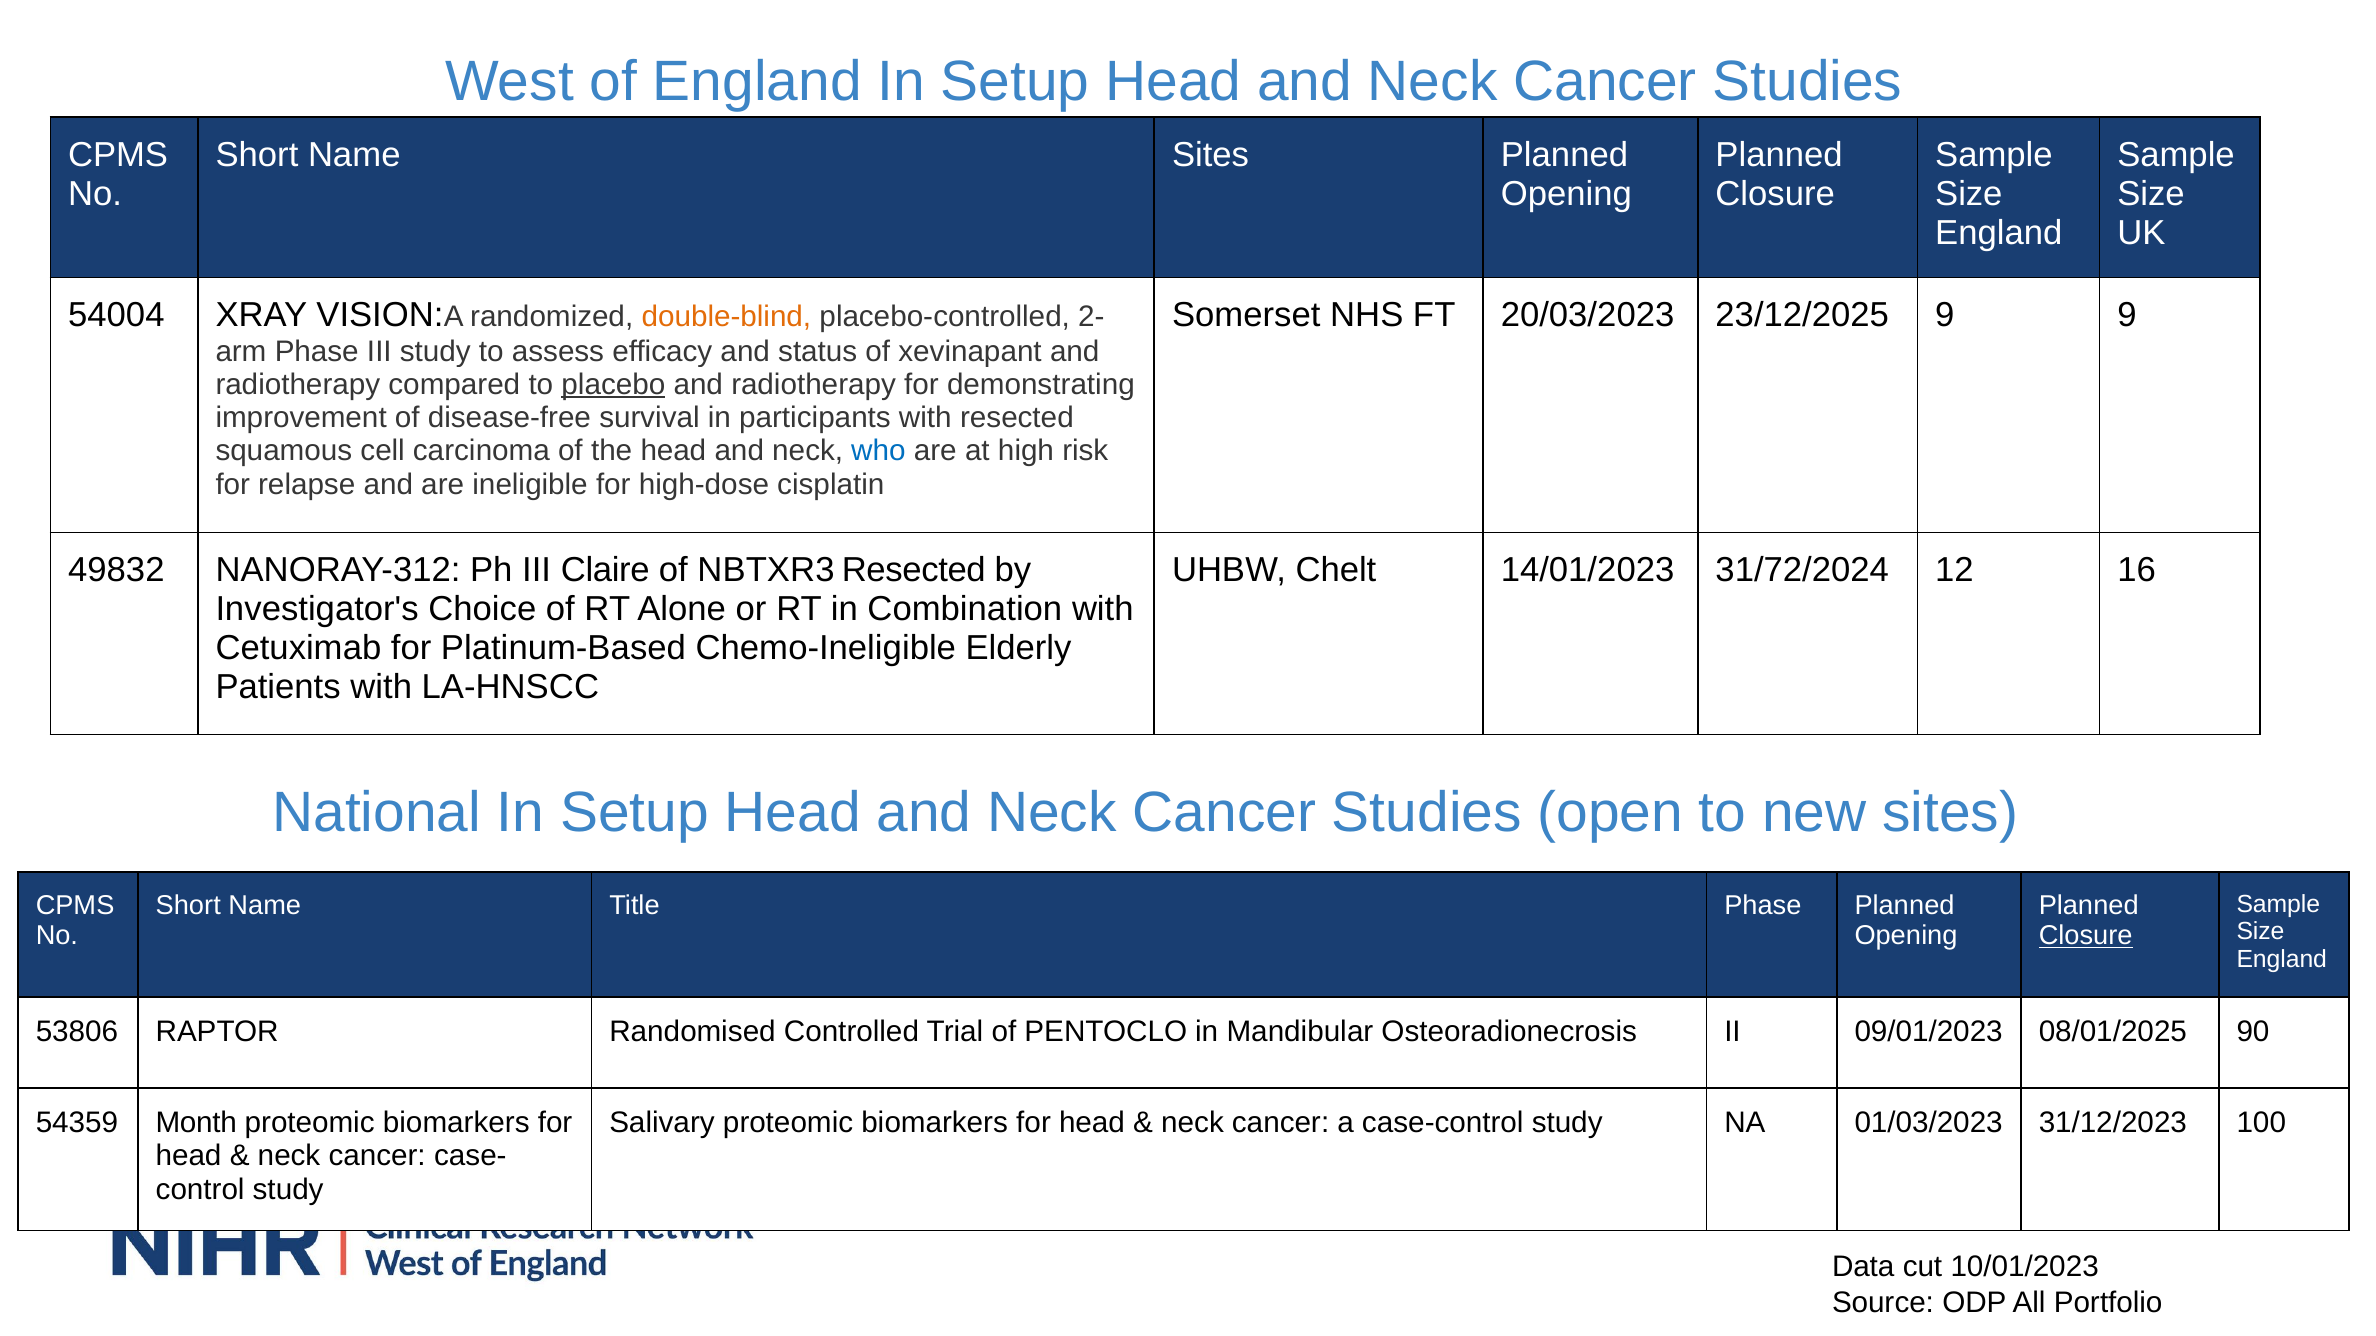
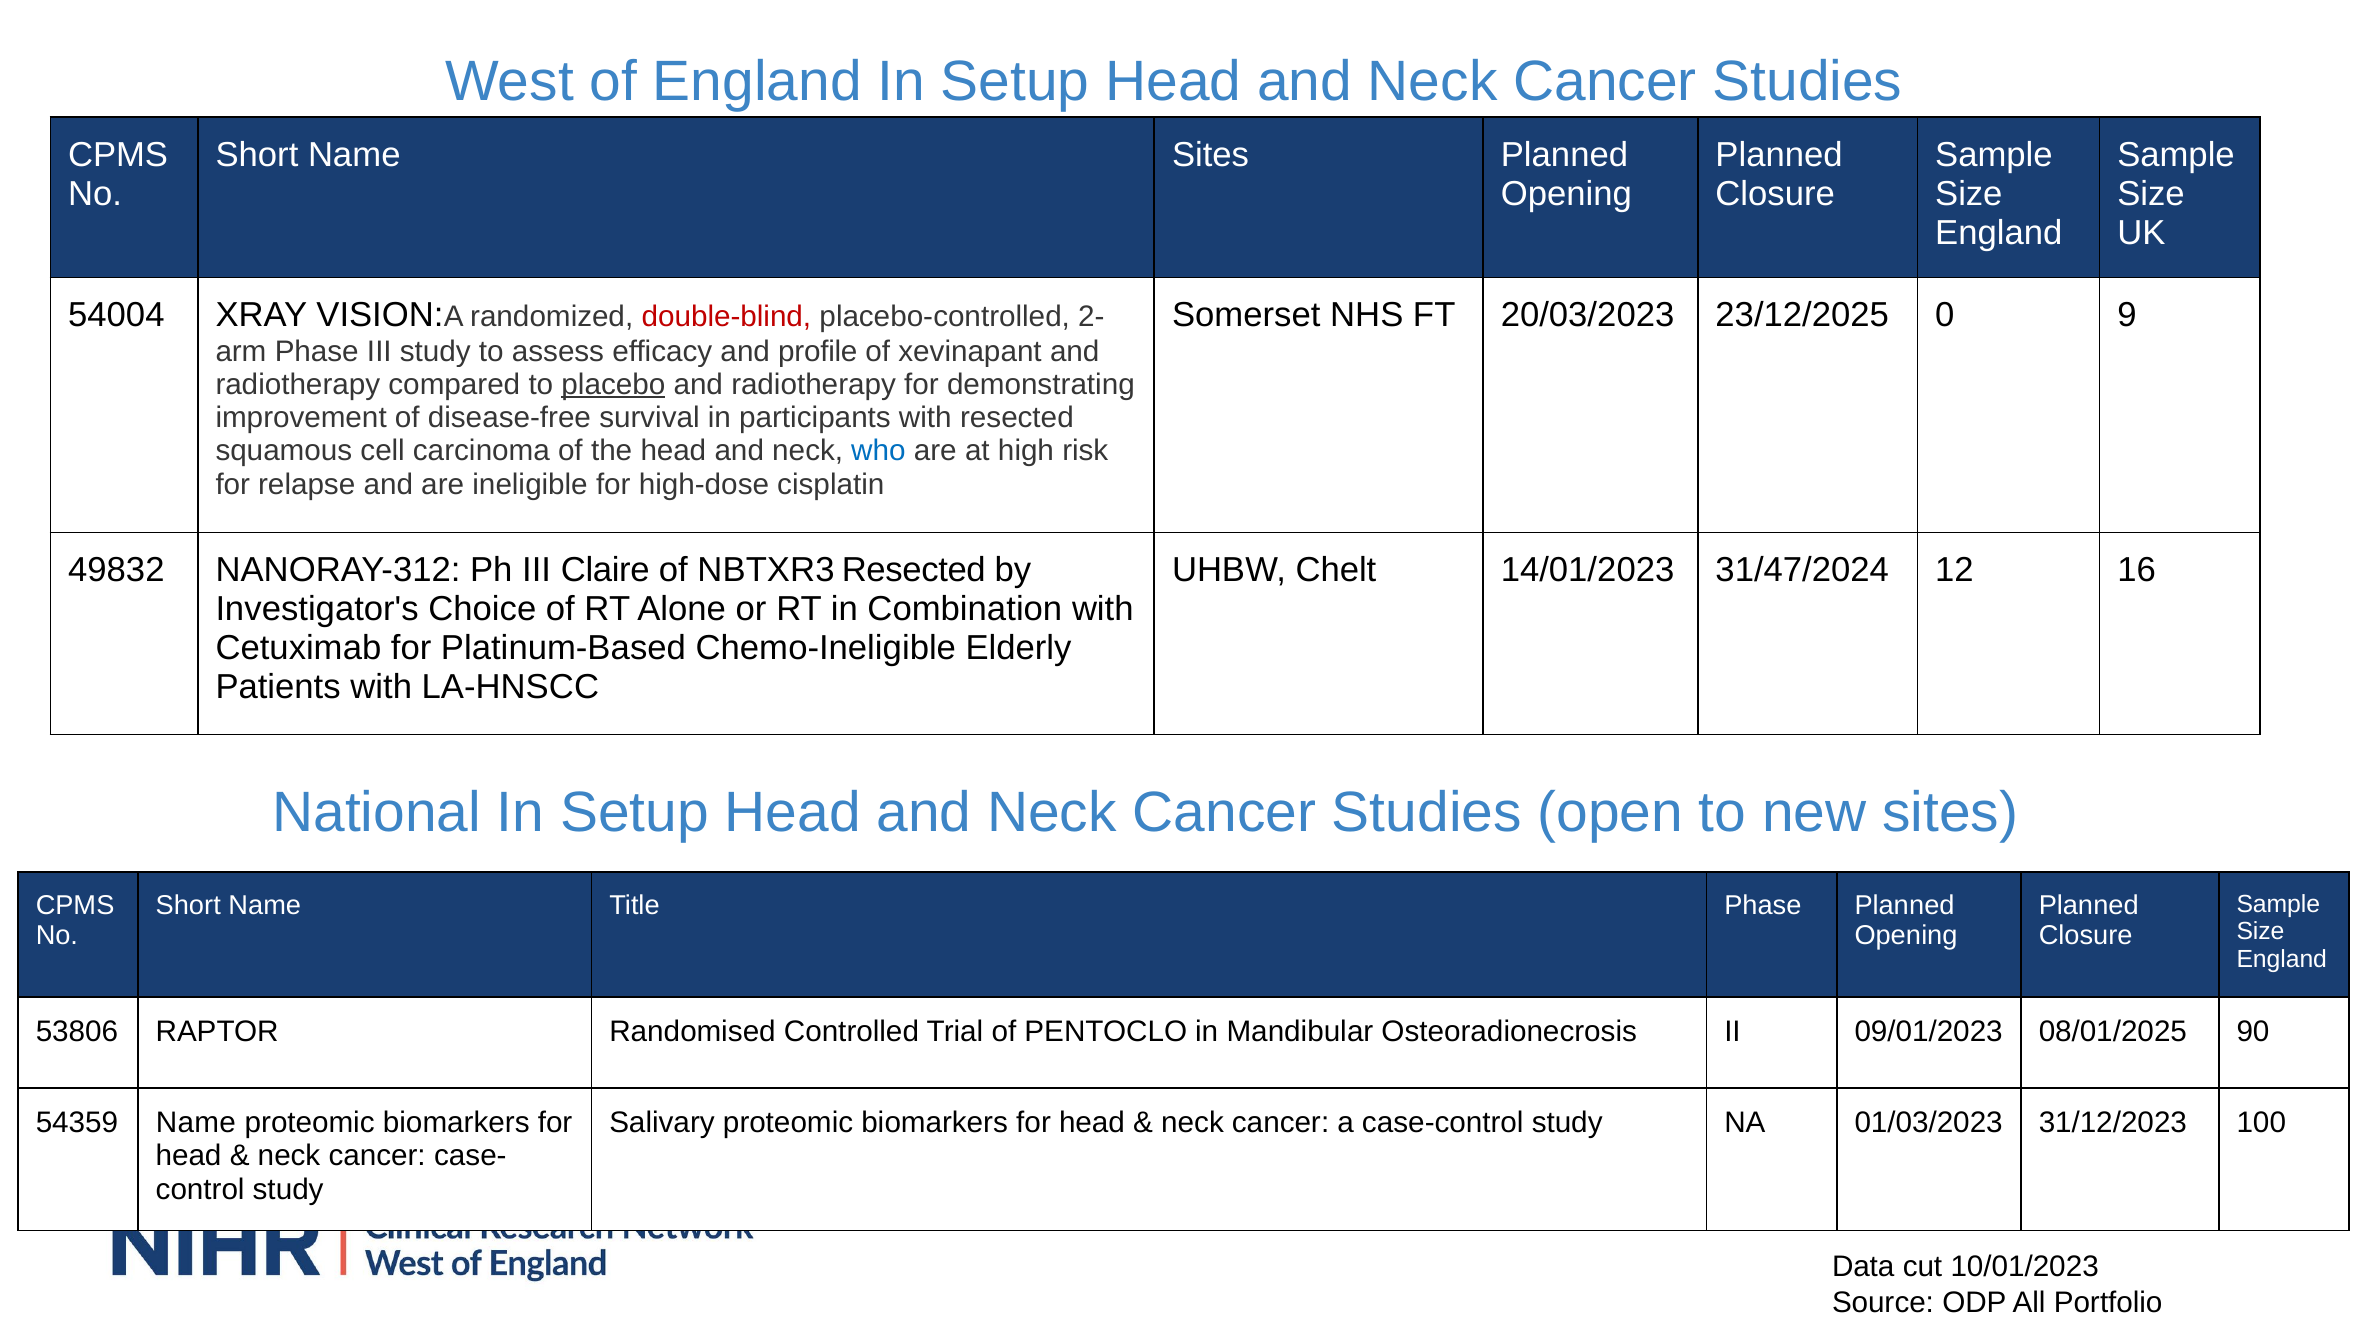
double-blind colour: orange -> red
23/12/2025 9: 9 -> 0
status: status -> profile
31/72/2024: 31/72/2024 -> 31/47/2024
Closure at (2086, 936) underline: present -> none
54359 Month: Month -> Name
